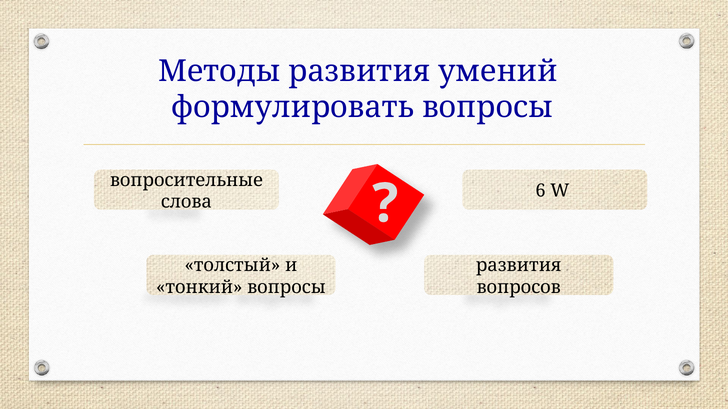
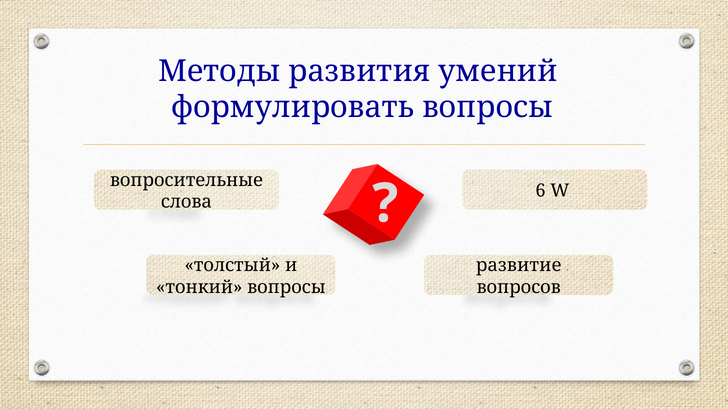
развития at (519, 266): развития -> развитие
